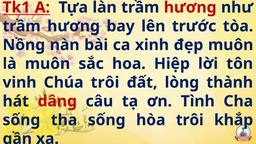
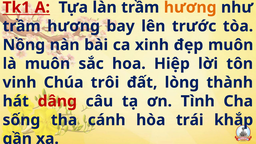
hương at (190, 7) colour: red -> orange
tha sống: sống -> cánh
hòa trôi: trôi -> trái
